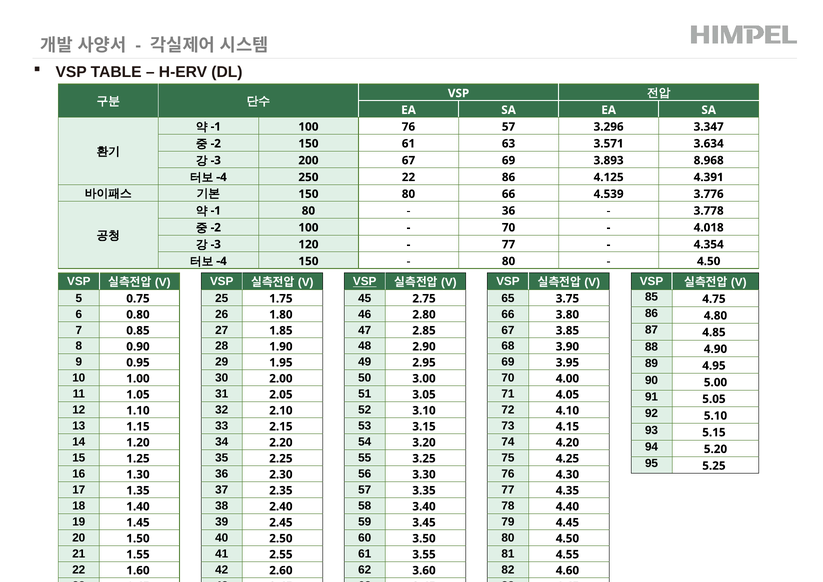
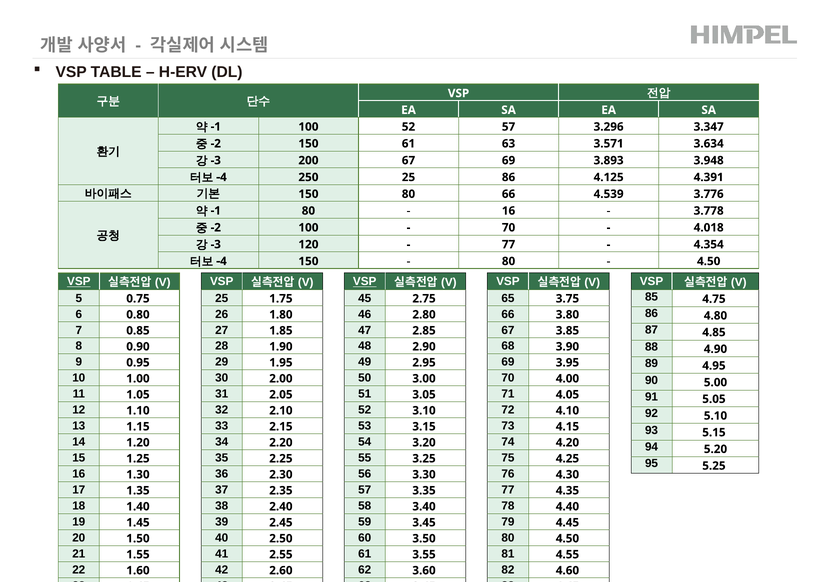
76 at (408, 127): 76 -> 52
8.968: 8.968 -> 3.948
22 at (408, 177): 22 -> 25
36 at (509, 211): 36 -> 16
VSP at (79, 282) underline: none -> present
